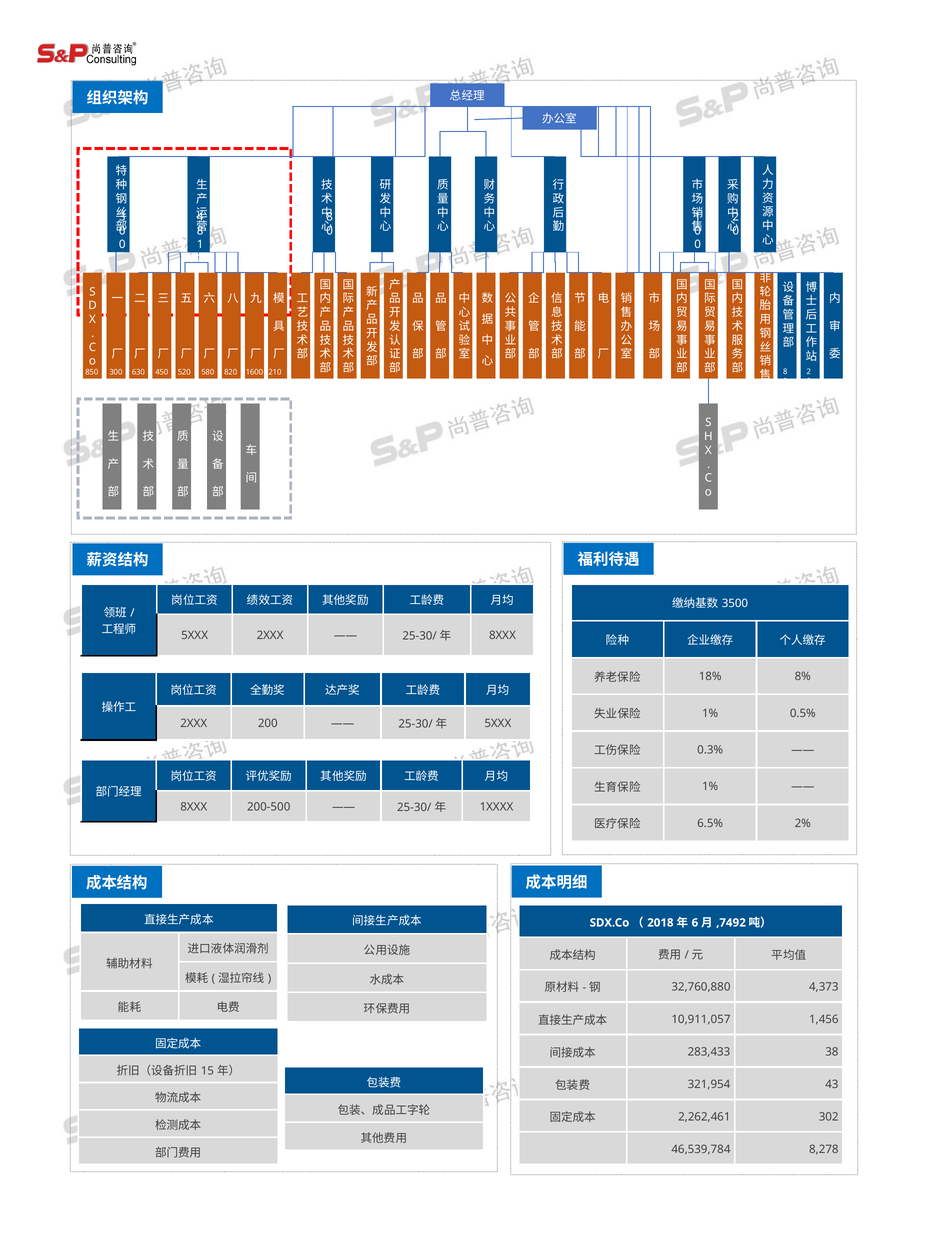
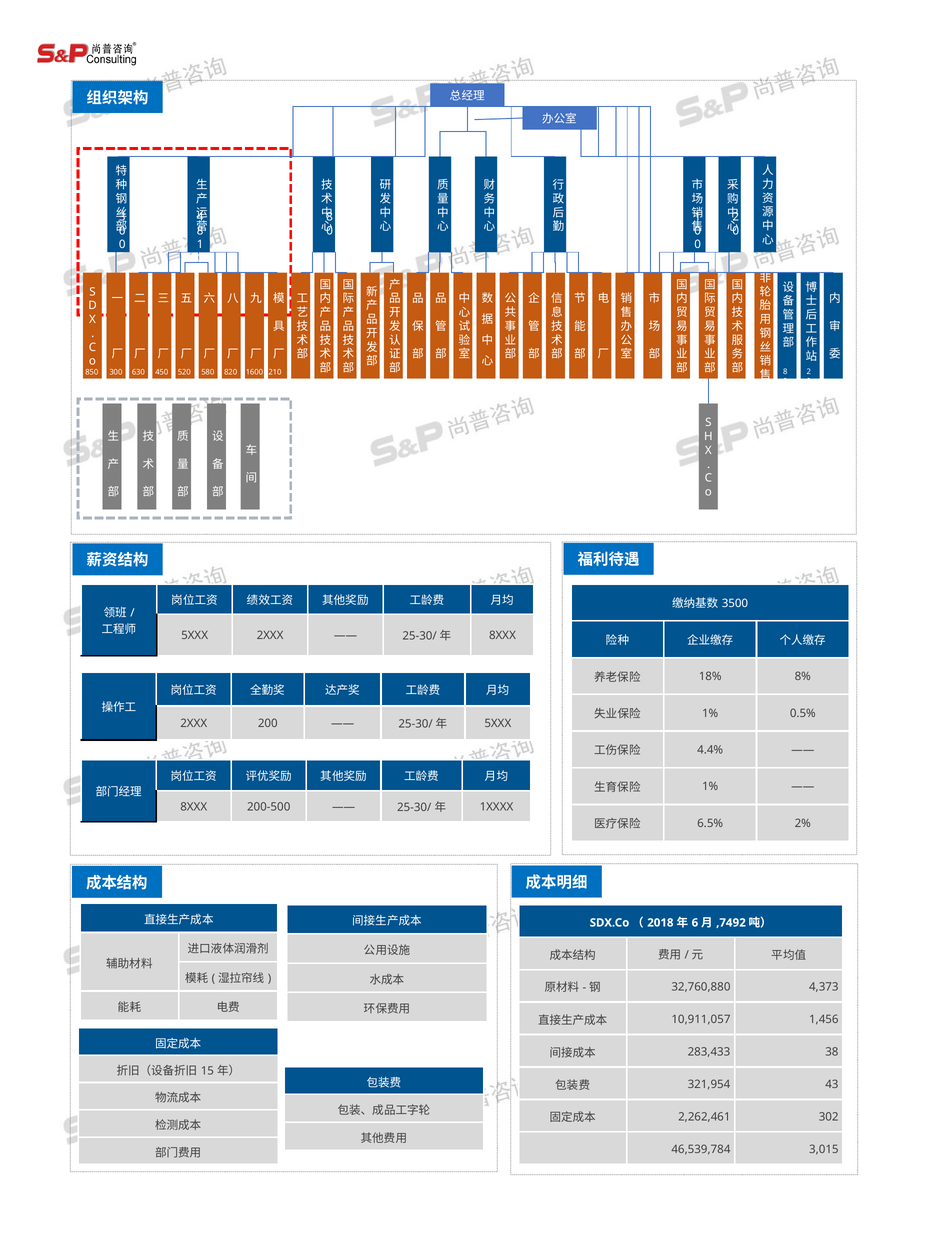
0.3%: 0.3% -> 4.4%
8,278: 8,278 -> 3,015
